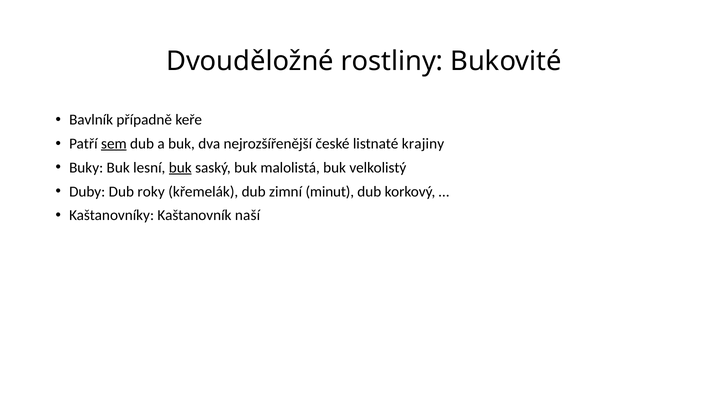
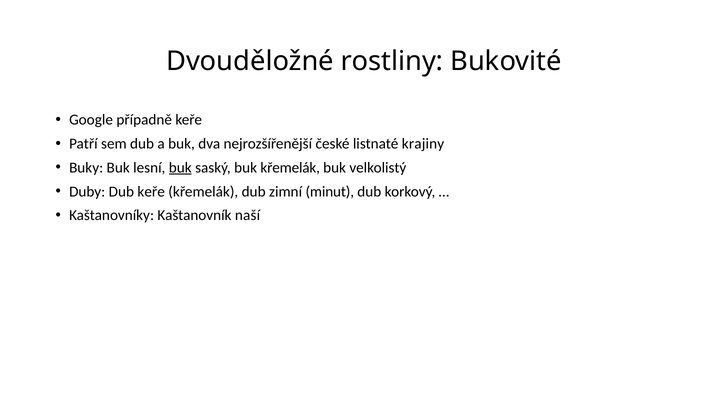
Bavlník: Bavlník -> Google
sem underline: present -> none
buk malolistá: malolistá -> křemelák
Dub roky: roky -> keře
